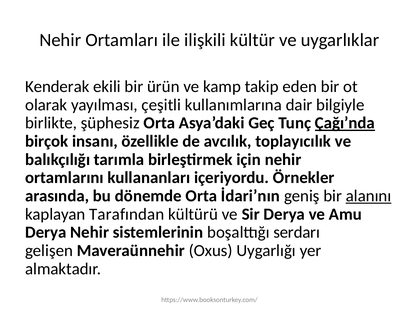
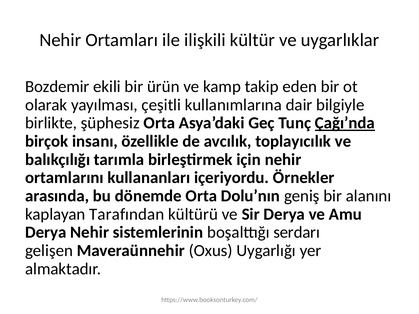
Kenderak: Kenderak -> Bozdemir
İdari’nın: İdari’nın -> Dolu’nın
alanını underline: present -> none
